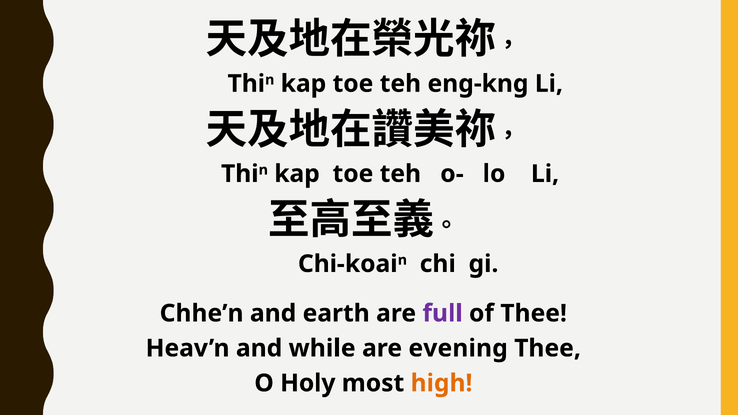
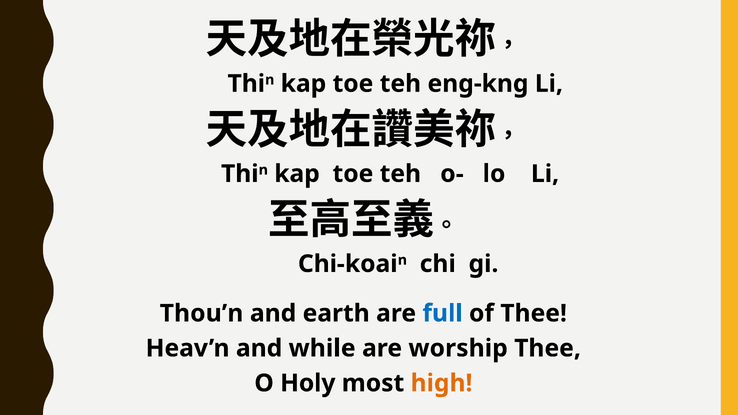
Chhe’n: Chhe’n -> Thou’n
full colour: purple -> blue
evening: evening -> worship
